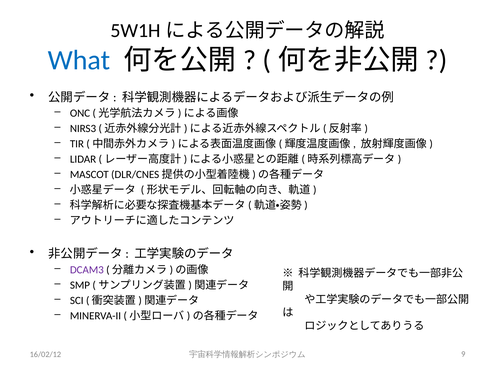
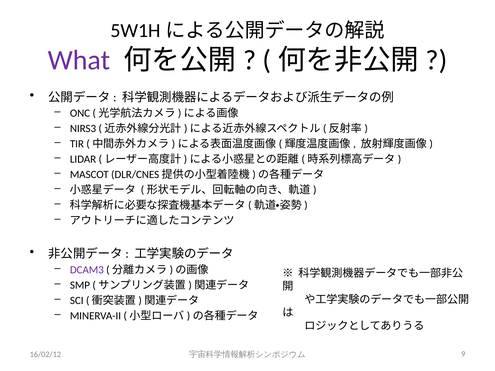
What colour: blue -> purple
